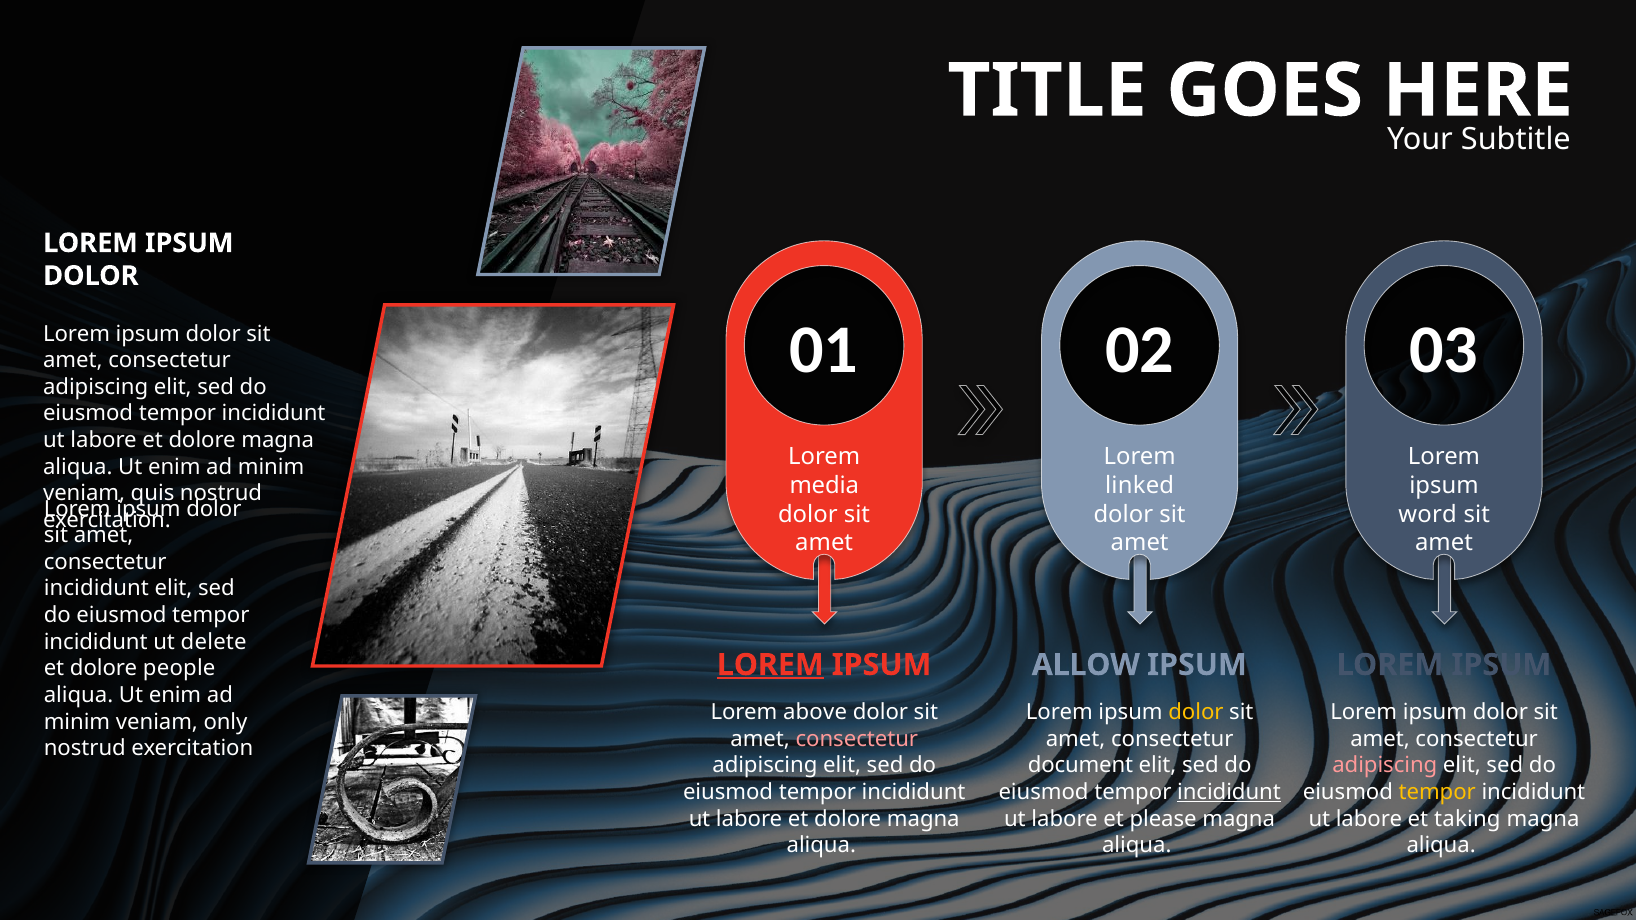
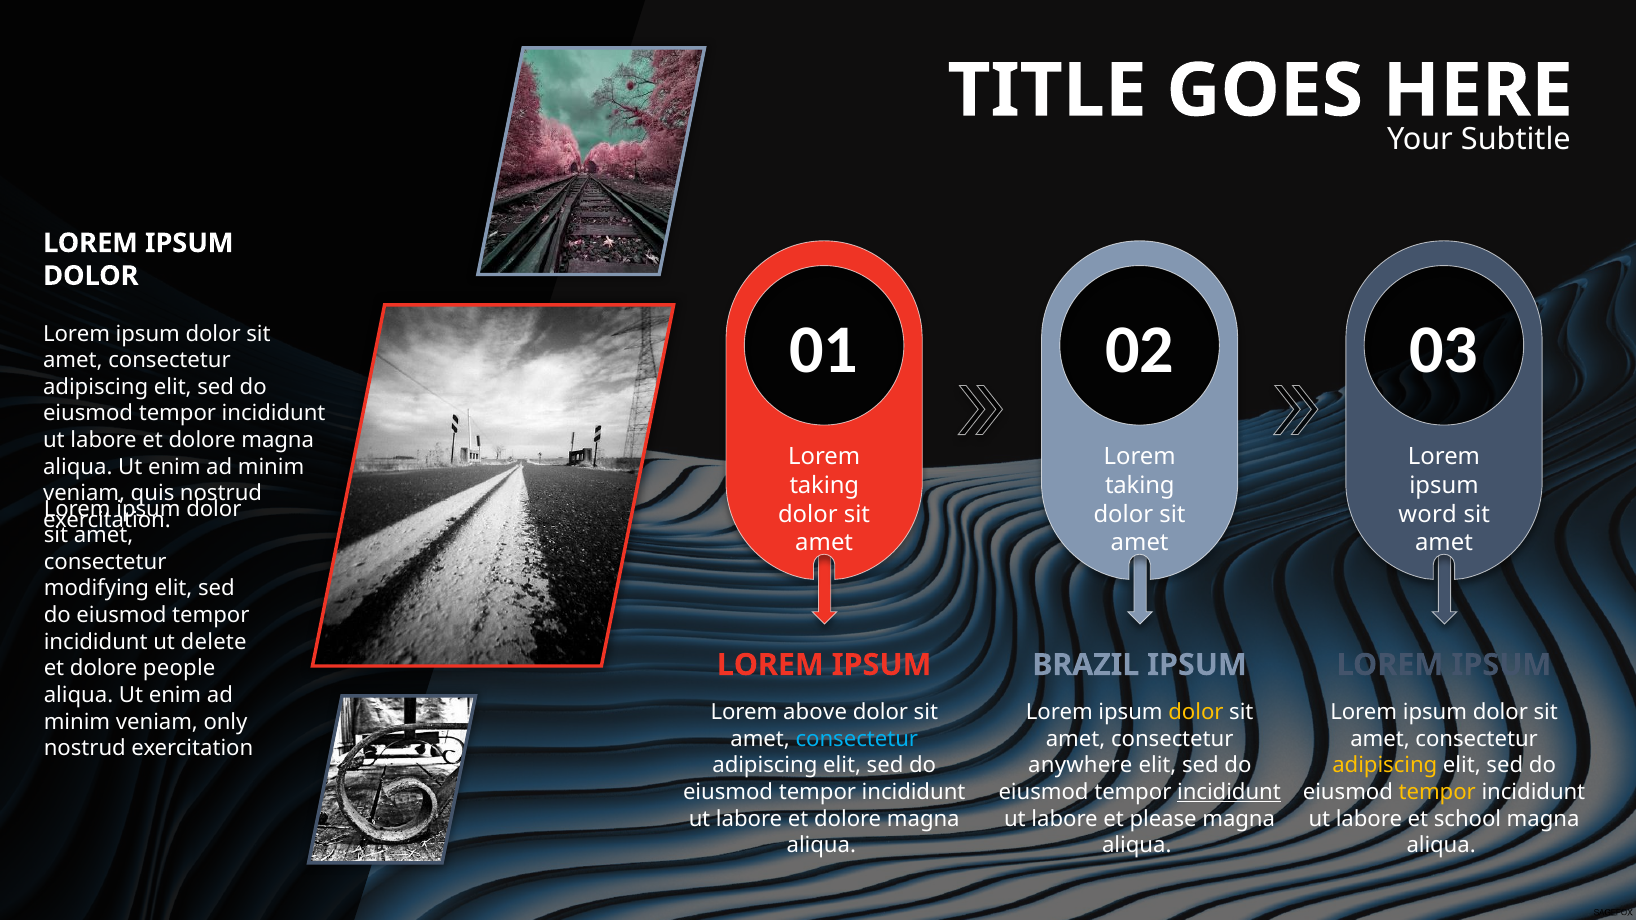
media at (824, 486): media -> taking
linked at (1140, 486): linked -> taking
incididunt at (96, 589): incididunt -> modifying
LOREM at (770, 665) underline: present -> none
ALLOW: ALLOW -> BRAZIL
consectetur at (857, 739) colour: pink -> light blue
document: document -> anywhere
adipiscing at (1385, 766) colour: pink -> yellow
taking: taking -> school
